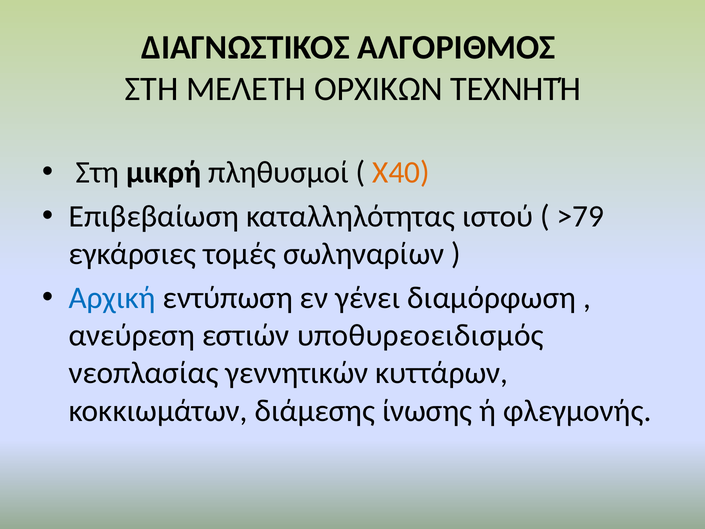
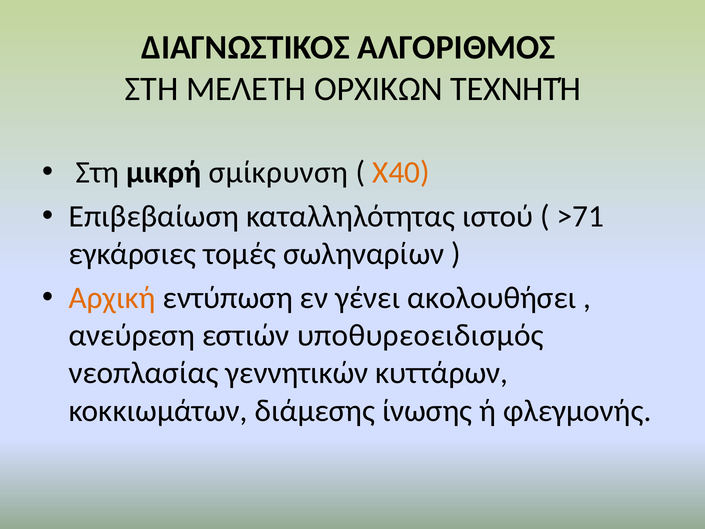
πληθυσμοί: πληθυσμοί -> σμίκρυνση
>79: >79 -> >71
Αρχική colour: blue -> orange
διαμόρφωση: διαμόρφωση -> ακολουθήσει
